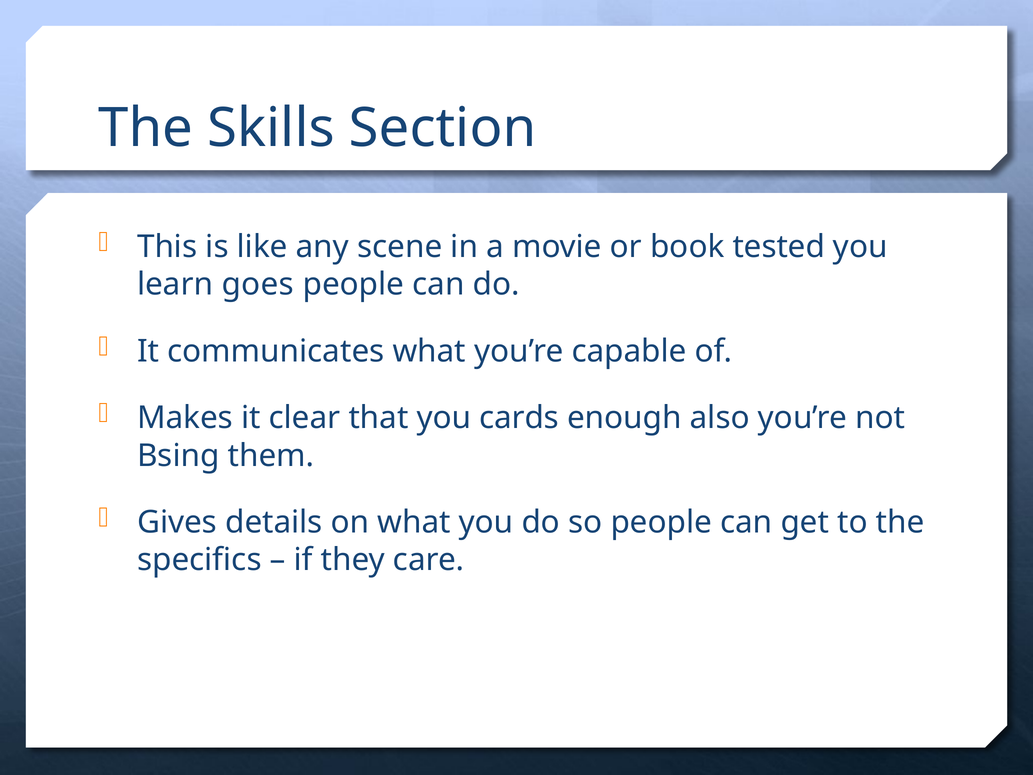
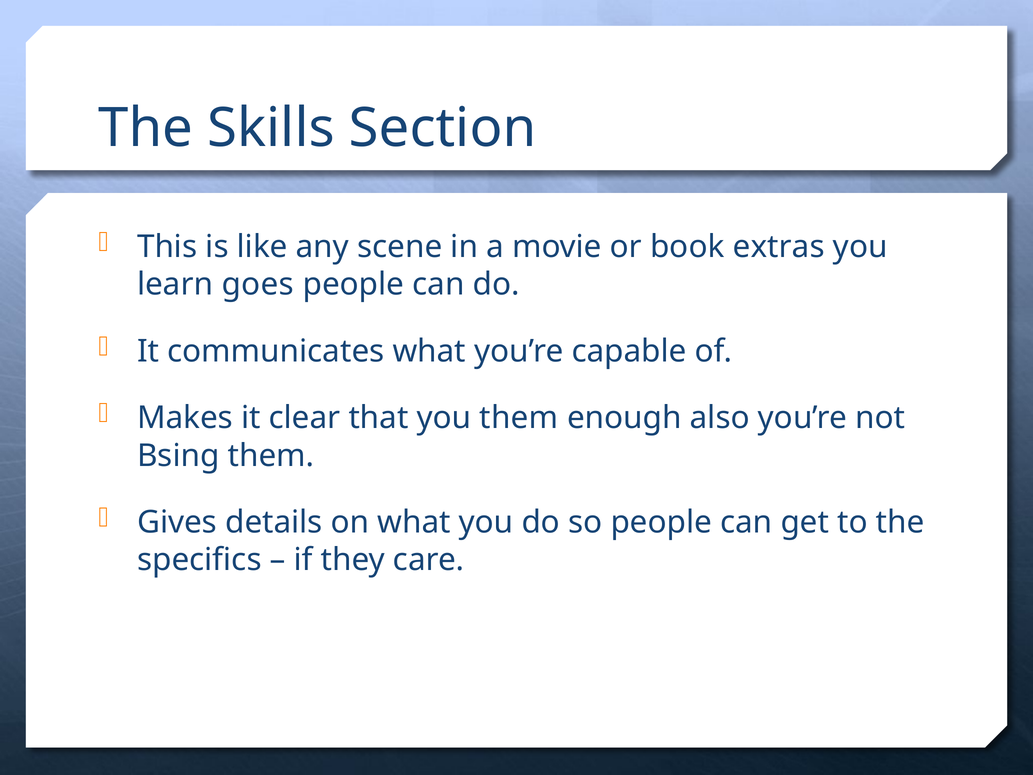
tested: tested -> extras
you cards: cards -> them
